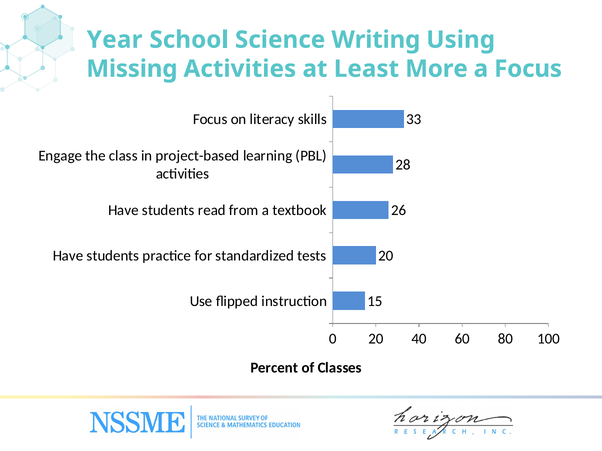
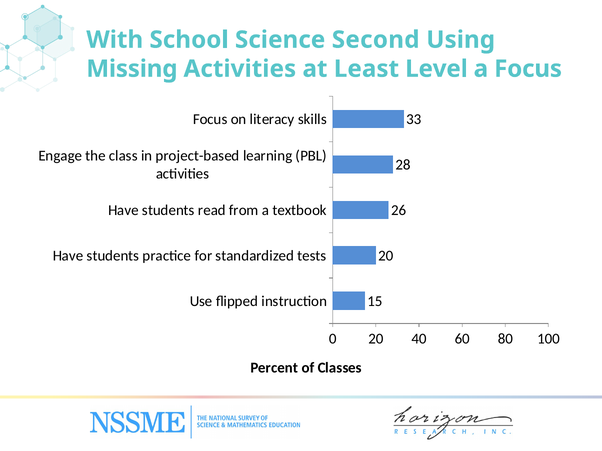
Year: Year -> With
Writing: Writing -> Second
More: More -> Level
